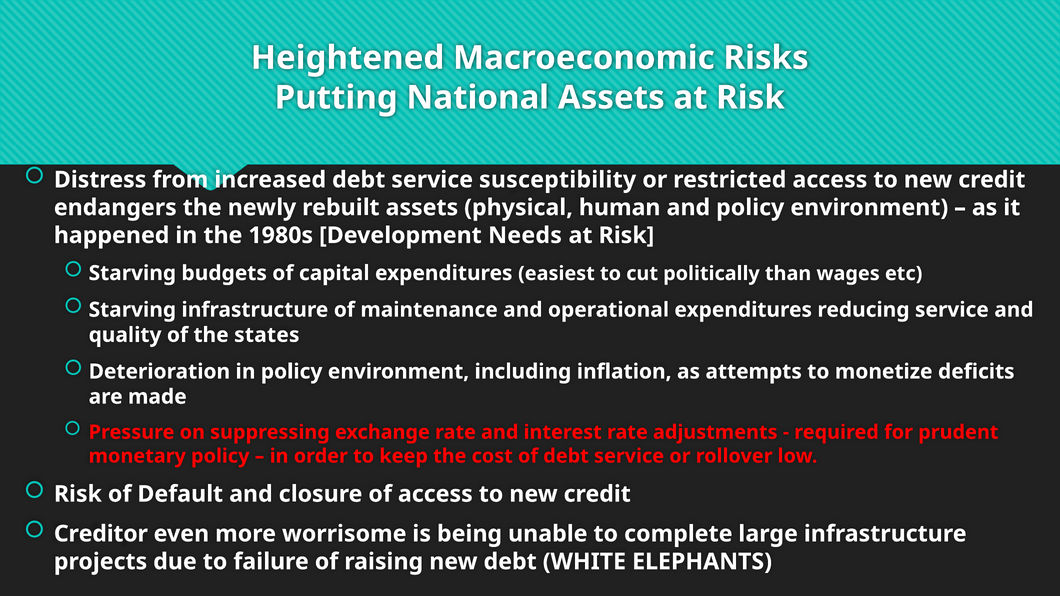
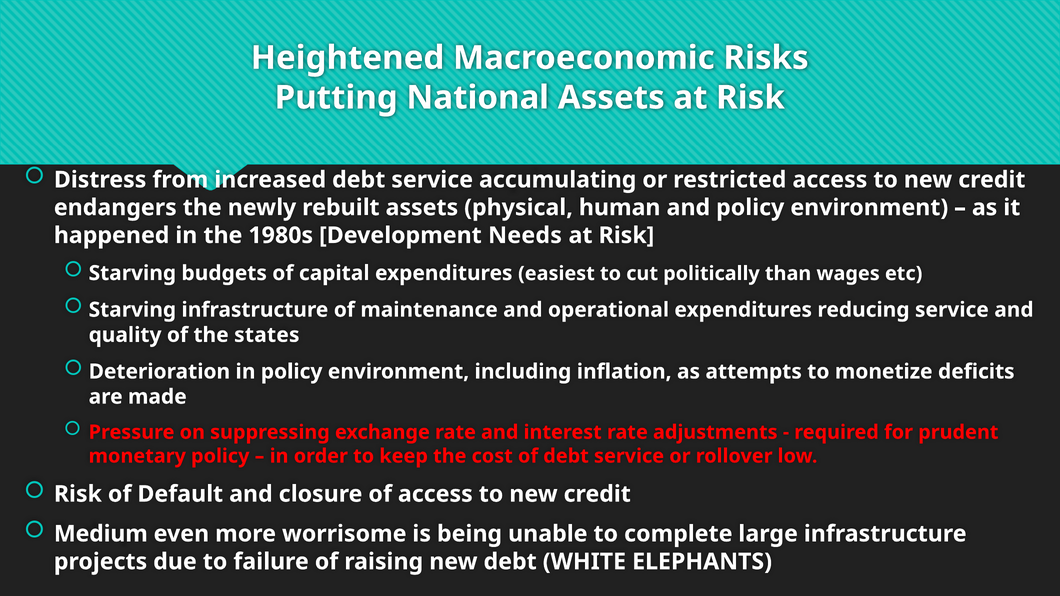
susceptibility: susceptibility -> accumulating
Creditor: Creditor -> Medium
